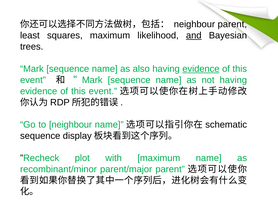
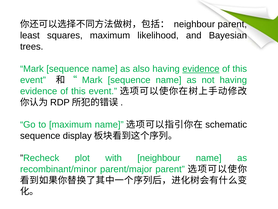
and underline: present -> none
to neighbour: neighbour -> maximum
with maximum: maximum -> neighbour
